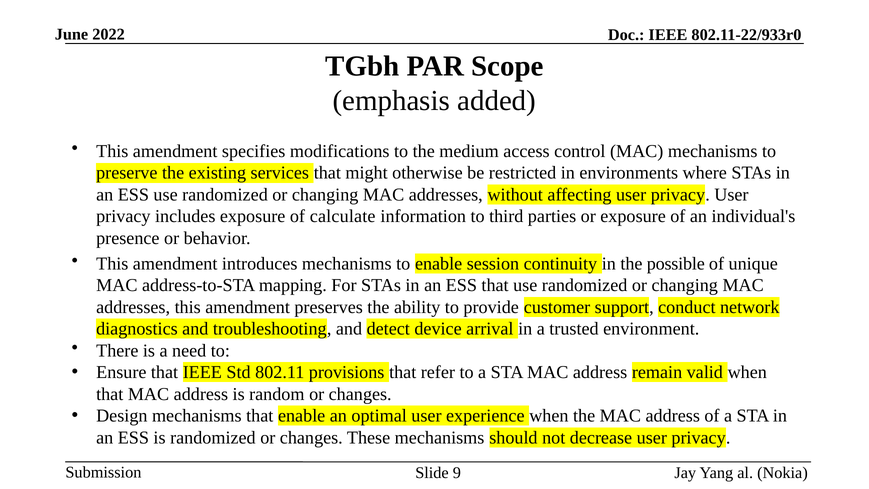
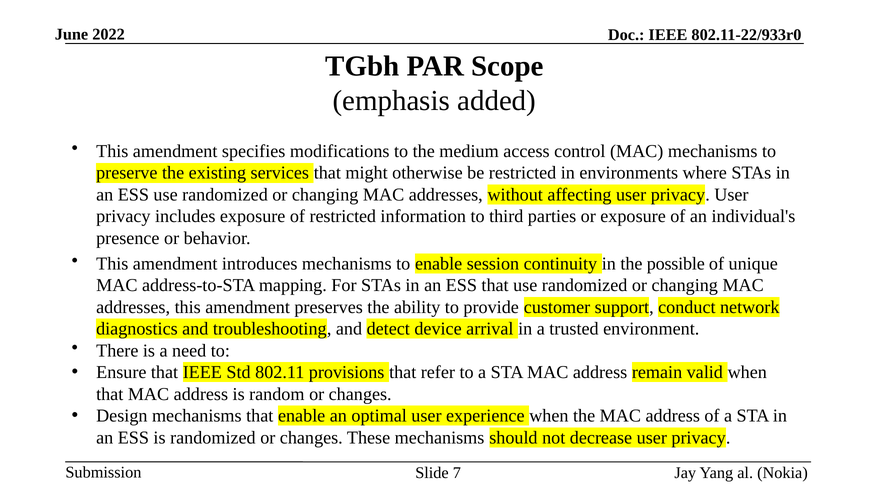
of calculate: calculate -> restricted
9: 9 -> 7
